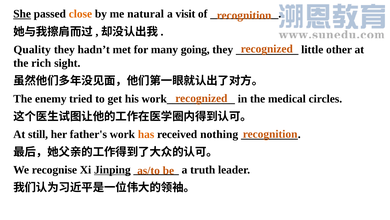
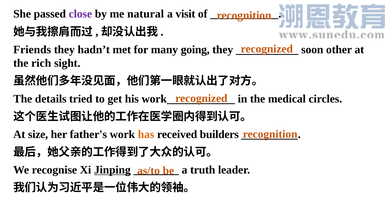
She underline: present -> none
close colour: orange -> purple
Quality: Quality -> Friends
little: little -> soon
enemy: enemy -> details
still: still -> size
nothing: nothing -> builders
